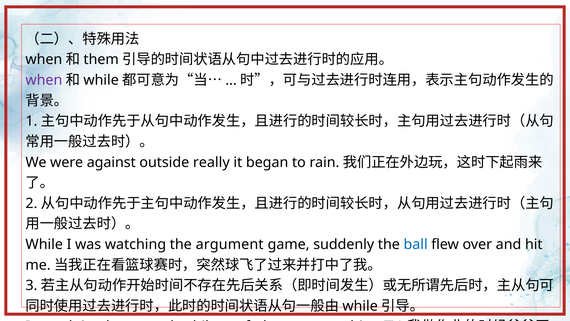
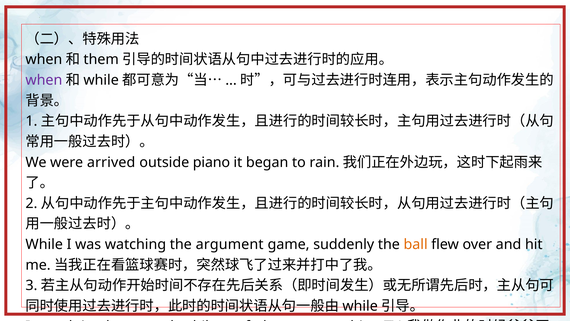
against: against -> arrived
really: really -> piano
ball colour: blue -> orange
